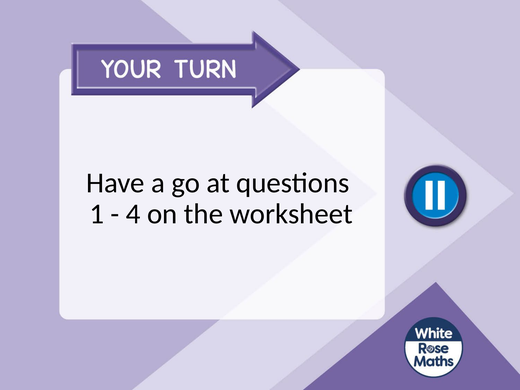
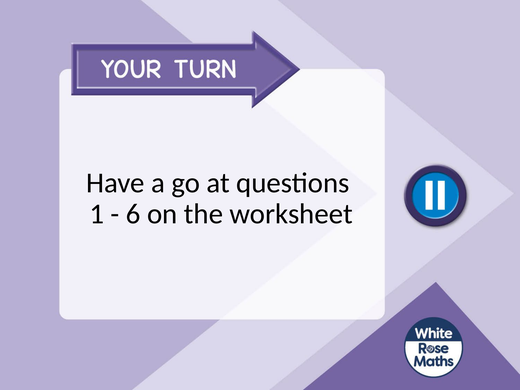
4: 4 -> 6
